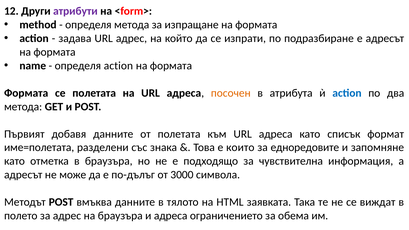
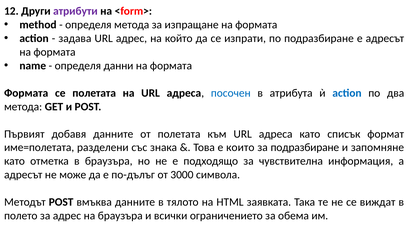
определя action: action -> данни
посочен colour: orange -> blue
за едноредовите: едноредовите -> подразбиране
и адреса: адреса -> всички
